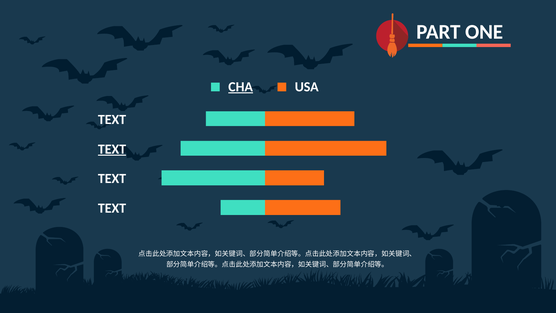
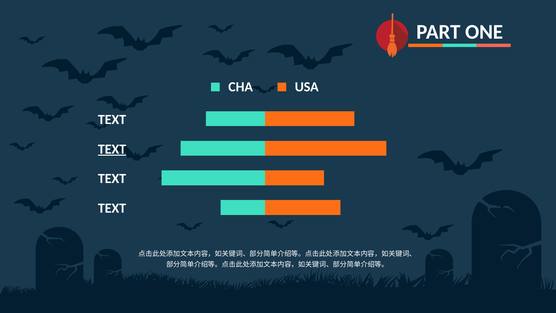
CHA underline: present -> none
